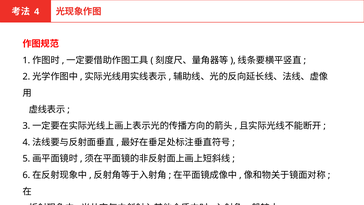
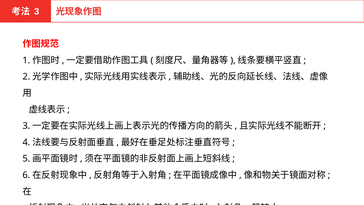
4 at (37, 12): 4 -> 3
